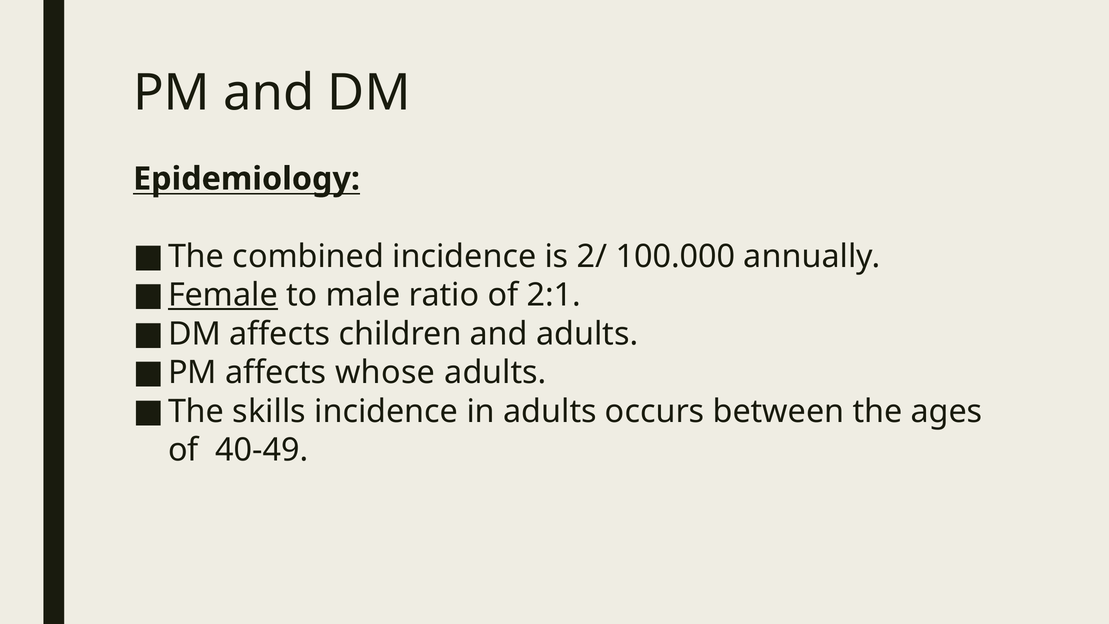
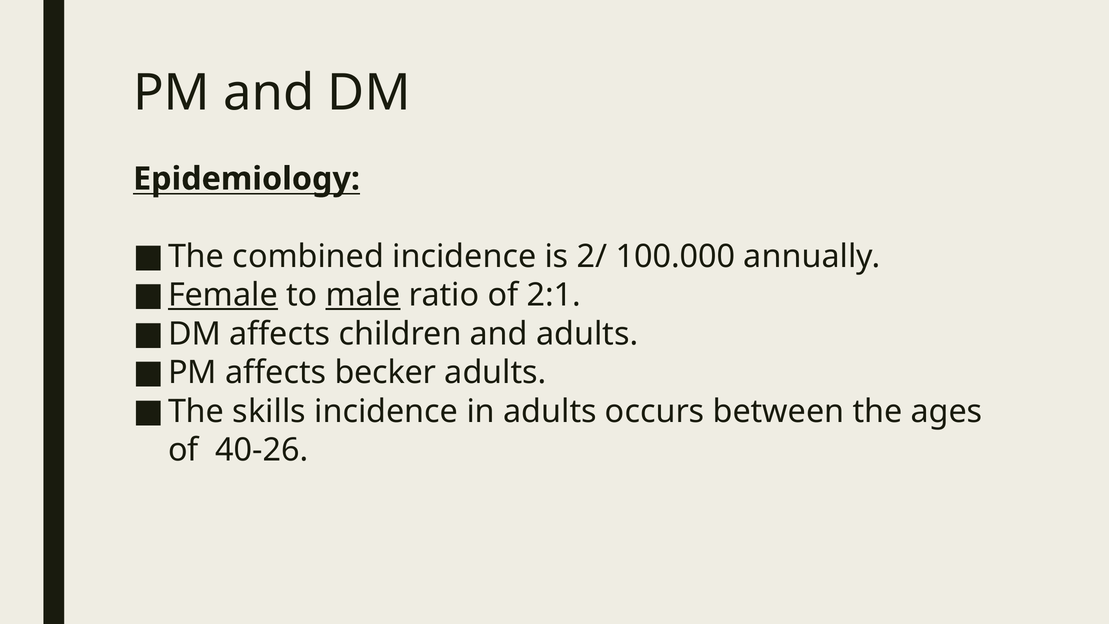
male underline: none -> present
whose: whose -> becker
40-49: 40-49 -> 40-26
